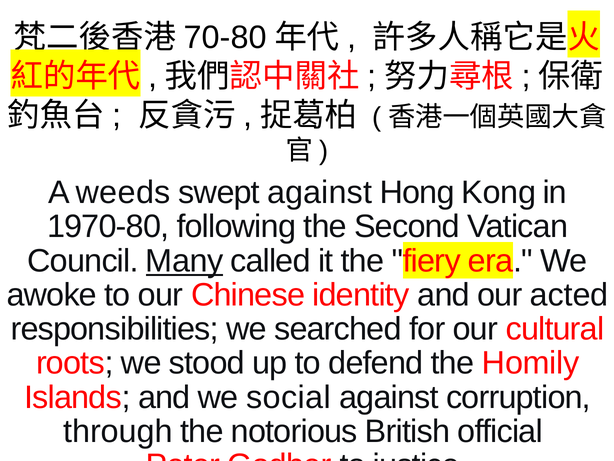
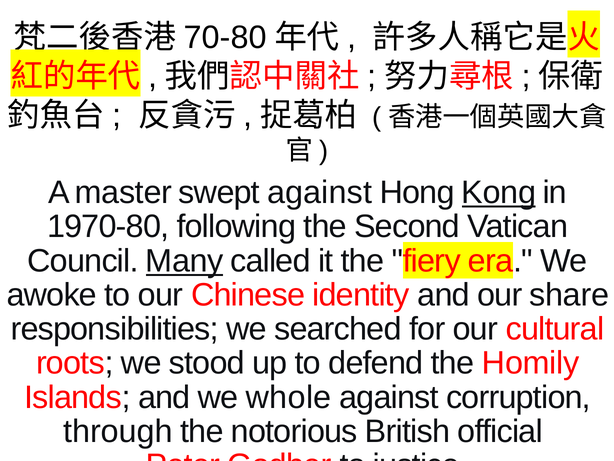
weeds: weeds -> master
Kong underline: none -> present
acted: acted -> share
social: social -> whole
